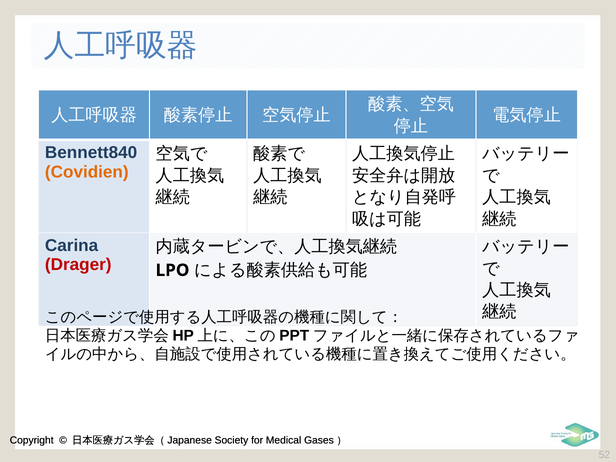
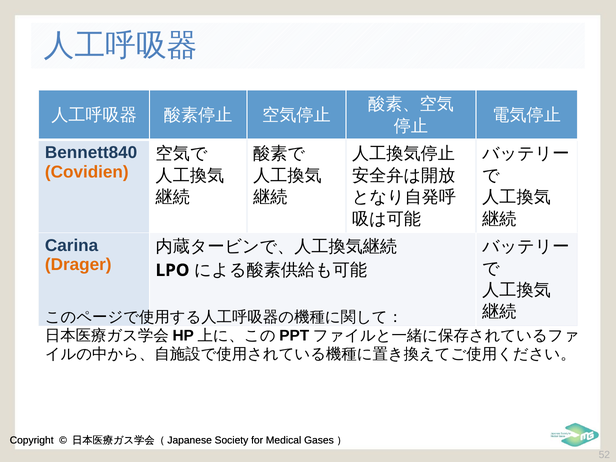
Drager colour: red -> orange
